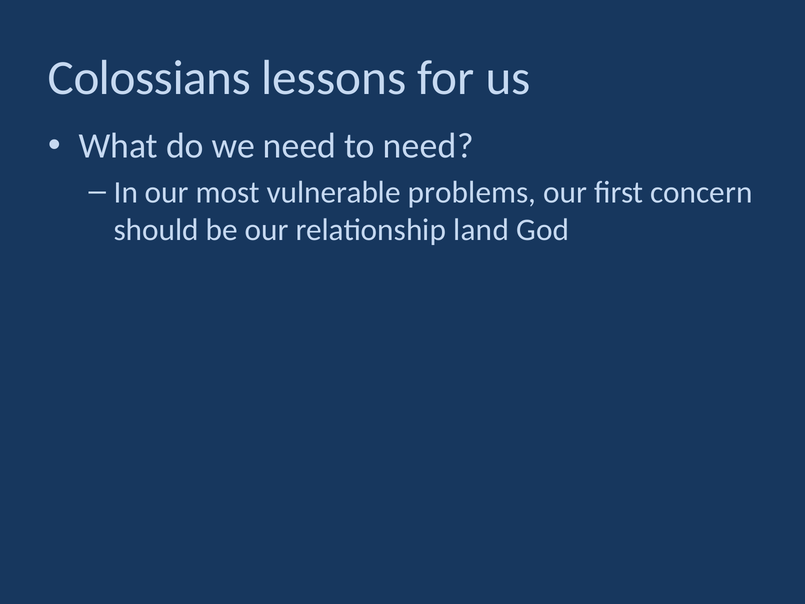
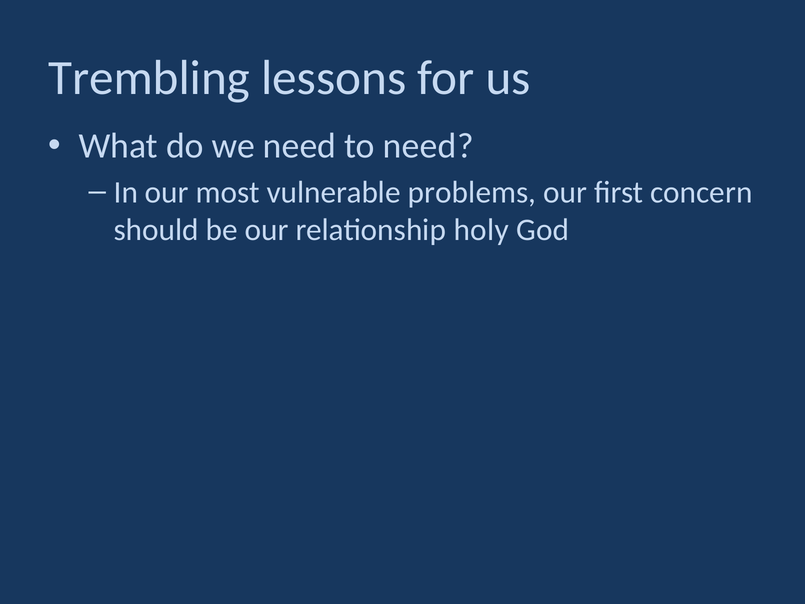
Colossians: Colossians -> Trembling
land: land -> holy
